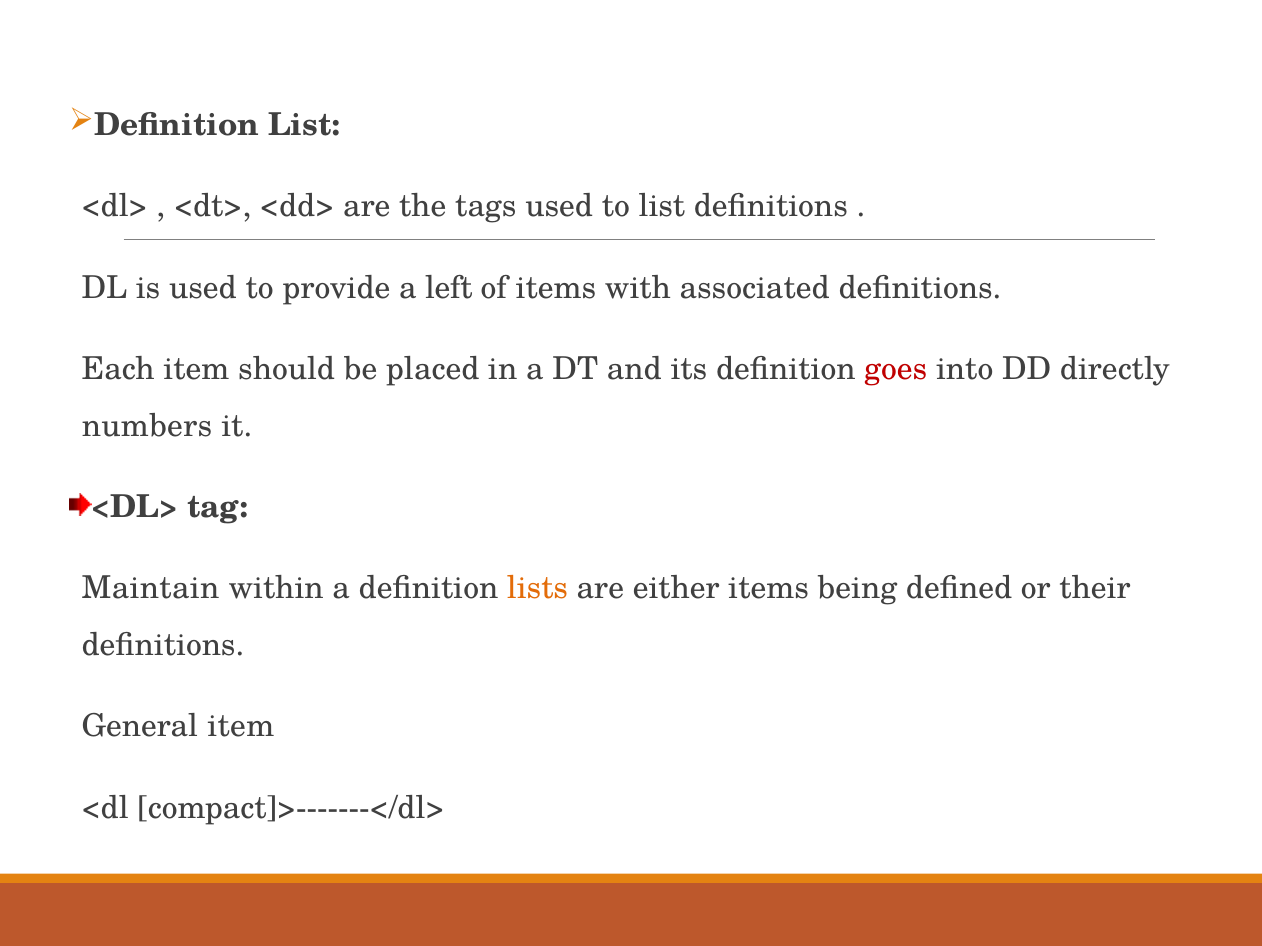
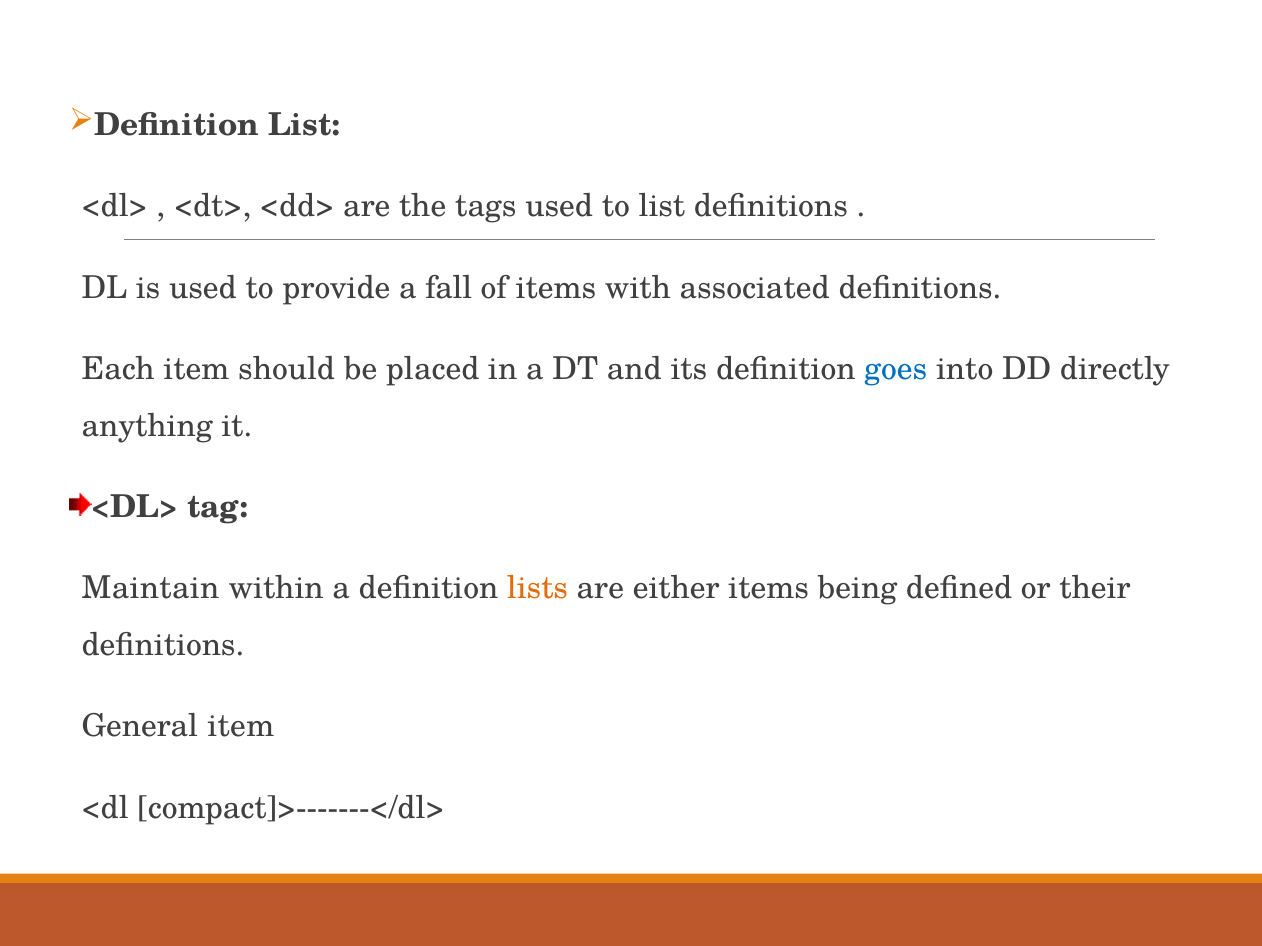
left: left -> fall
goes colour: red -> blue
numbers: numbers -> anything
